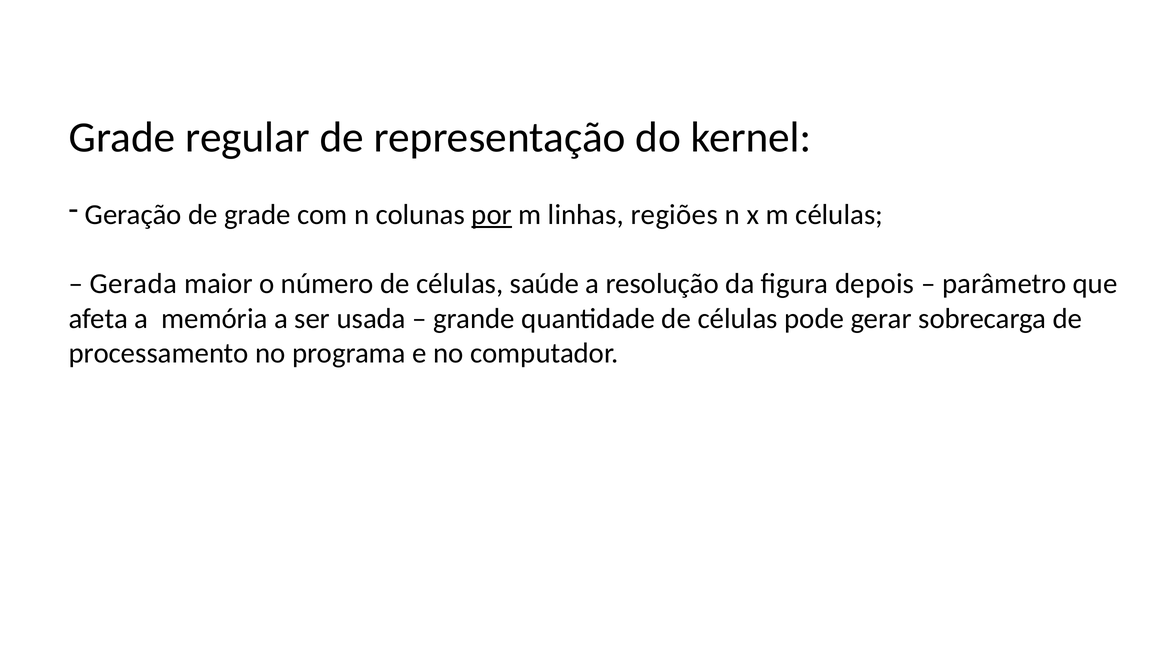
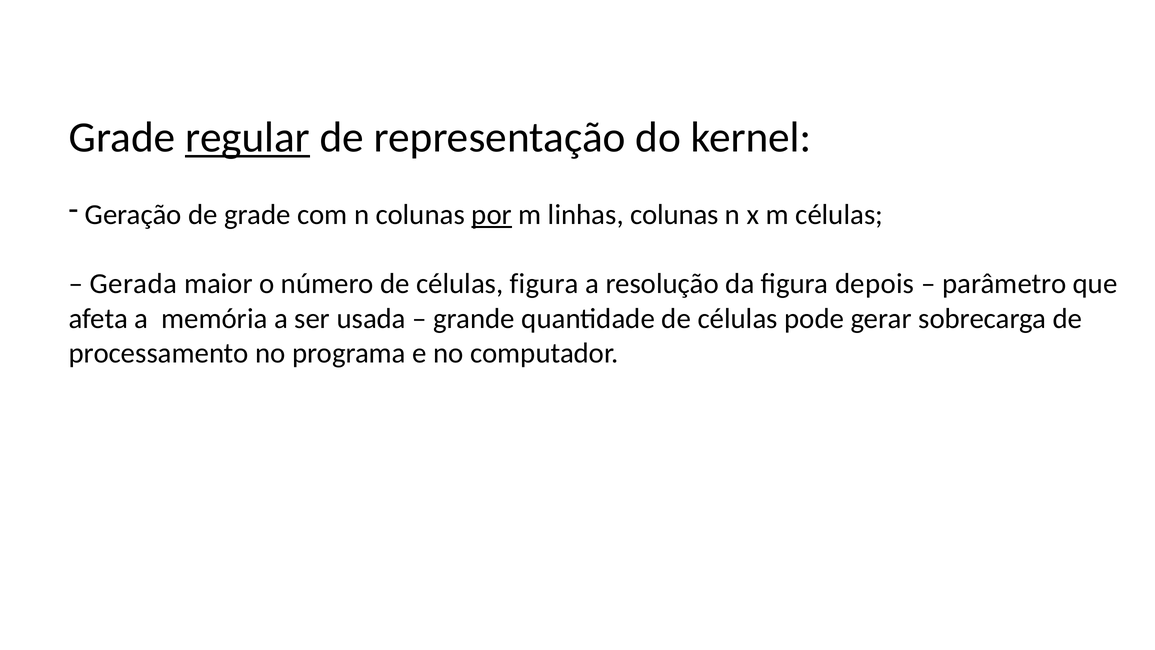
regular underline: none -> present
linhas regiões: regiões -> colunas
células saúde: saúde -> figura
